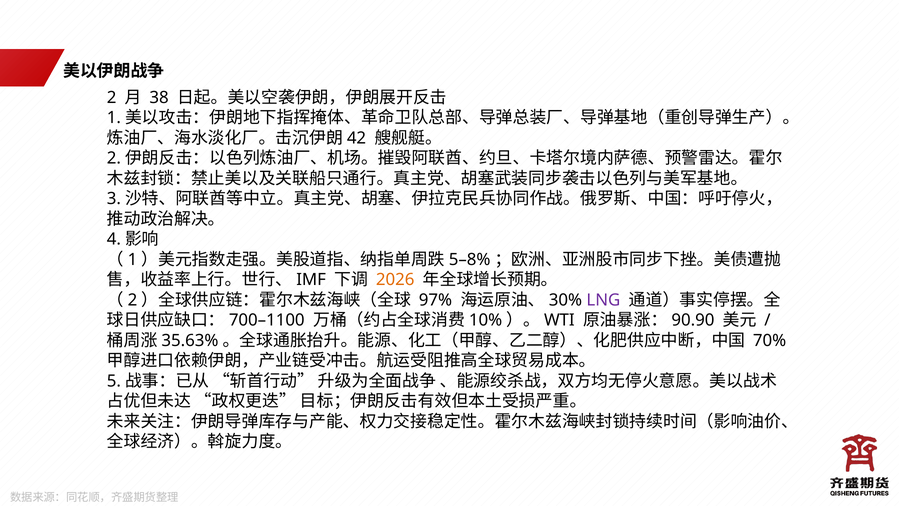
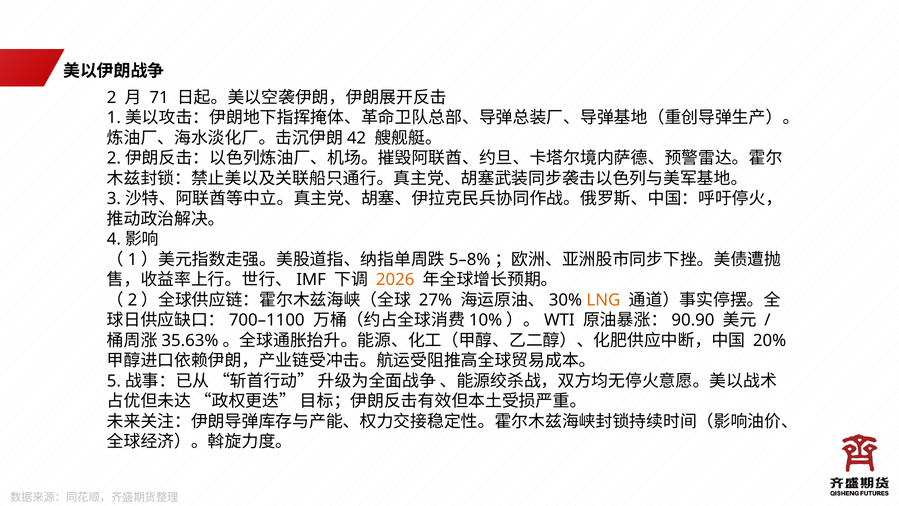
38: 38 -> 71
97%: 97% -> 27%
LNG colour: purple -> orange
70%: 70% -> 20%
